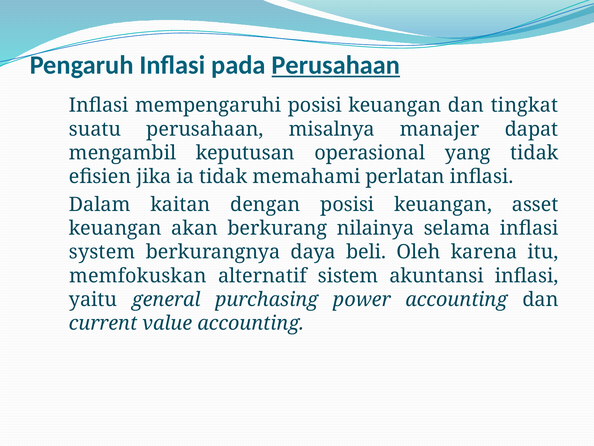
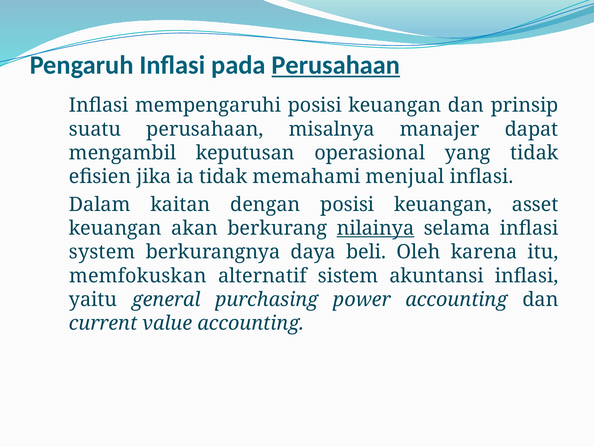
tingkat: tingkat -> prinsip
perlatan: perlatan -> menjual
nilainya underline: none -> present
